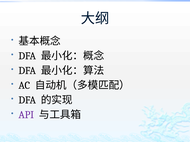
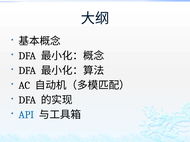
API colour: purple -> blue
